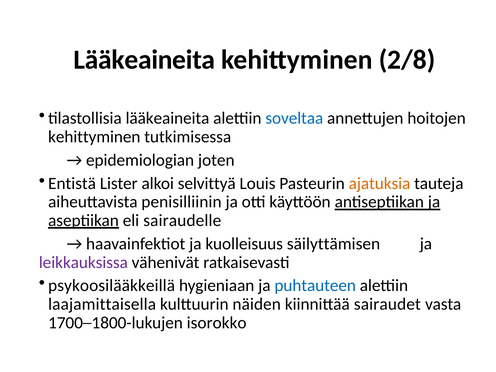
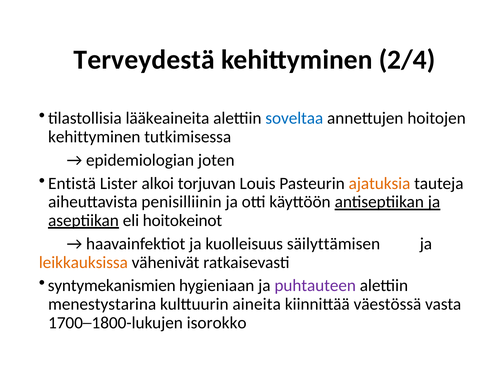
Lääkeaineita at (144, 60): Lääkeaineita -> Terveydestä
2/8: 2/8 -> 2/4
selvittyä: selvittyä -> torjuvan
sairaudelle: sairaudelle -> hoitokeinot
leikkauksissa colour: purple -> orange
psykoosilääkkeillä: psykoosilääkkeillä -> syntymekanismien
puhtauteen colour: blue -> purple
laajamittaisella: laajamittaisella -> menestystarina
näiden: näiden -> aineita
sairaudet: sairaudet -> väestössä
